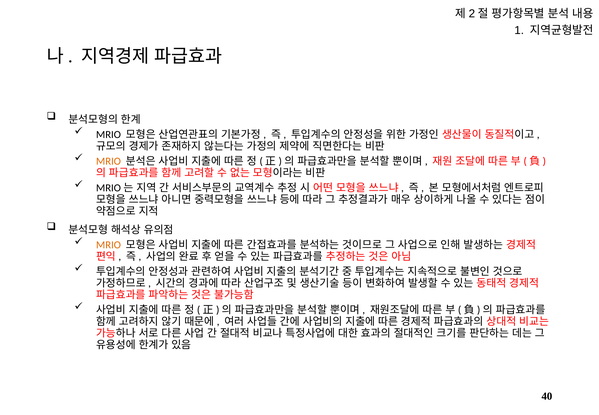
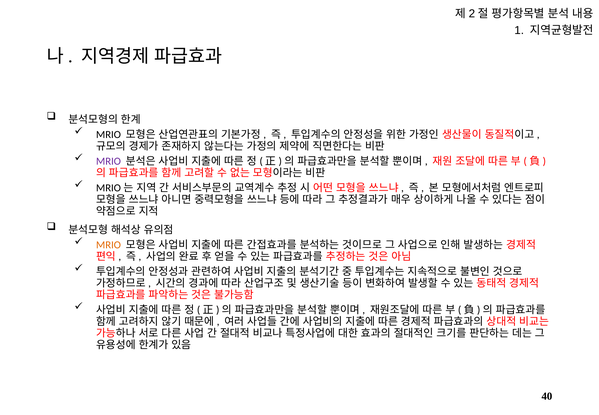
MRIO at (108, 161) colour: orange -> purple
